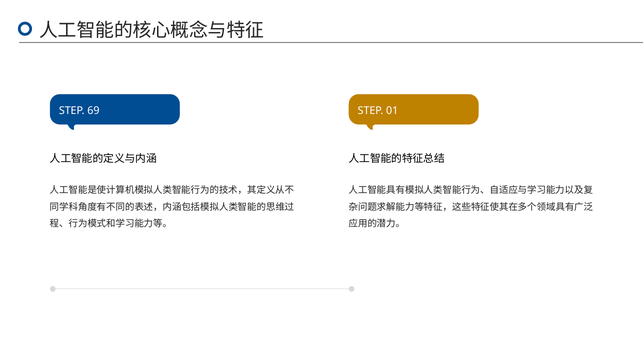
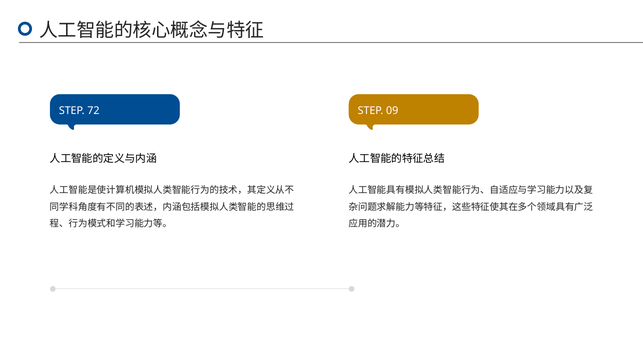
69: 69 -> 72
01: 01 -> 09
